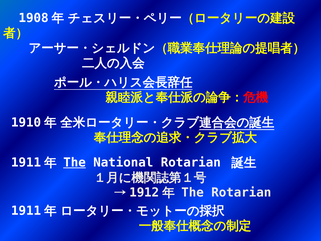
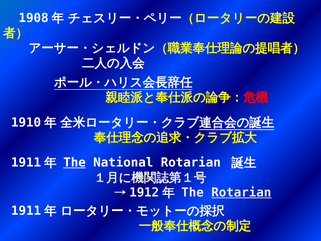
Rotarian at (241, 192) underline: none -> present
